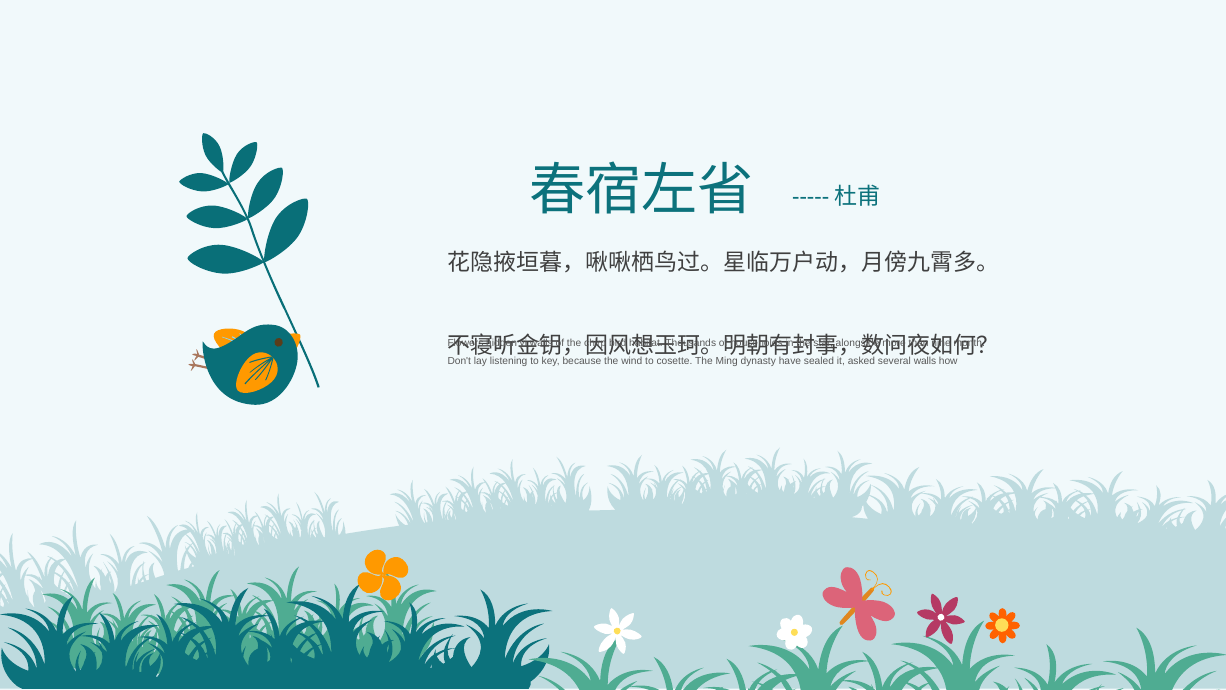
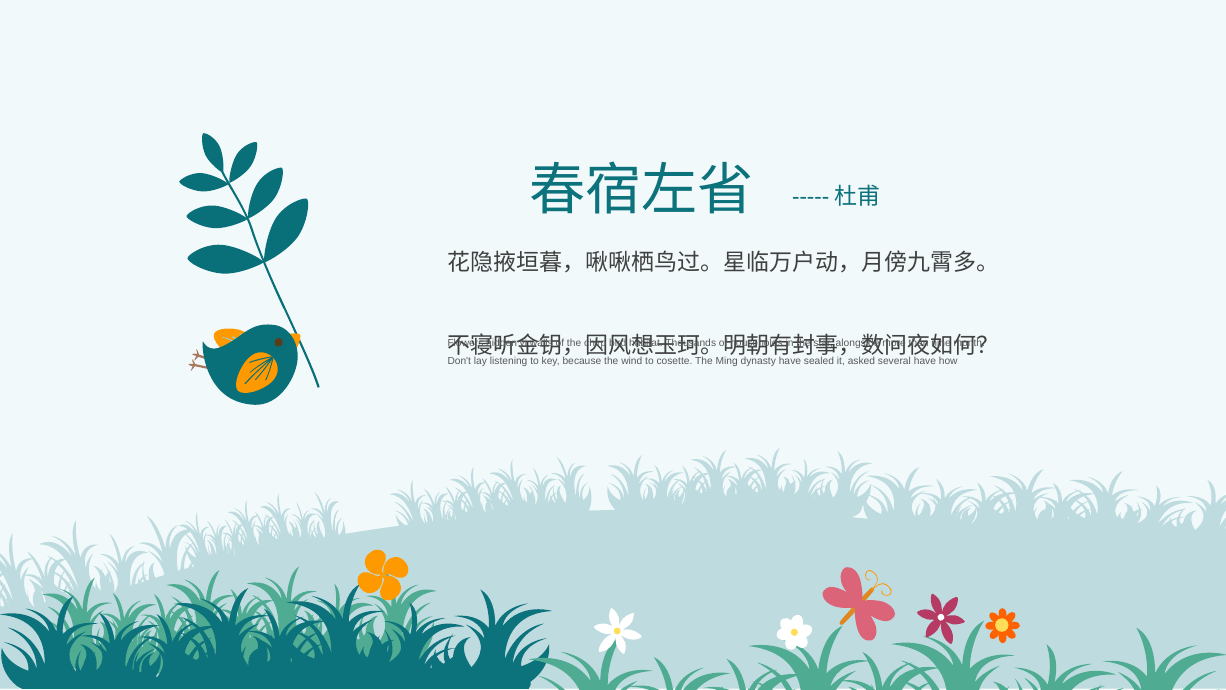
several walls: walls -> have
